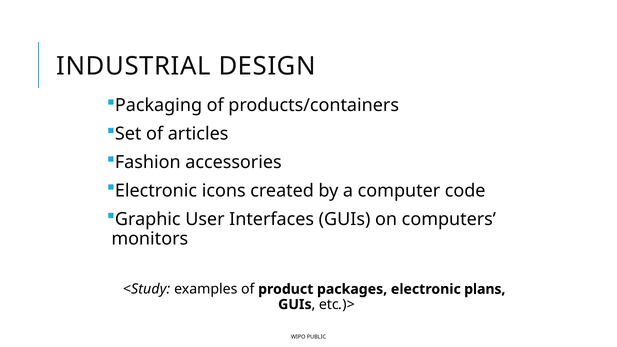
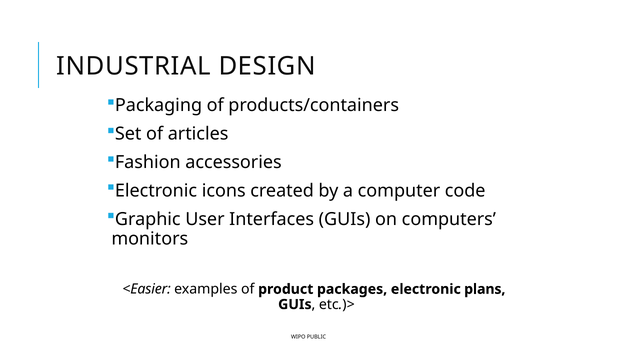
<Study: <Study -> <Easier
